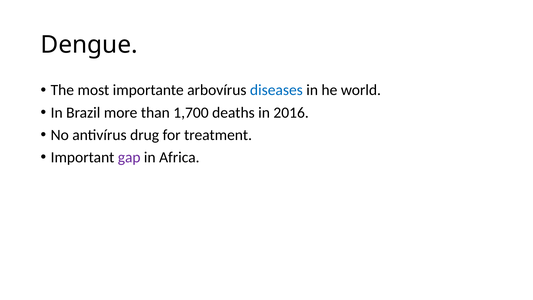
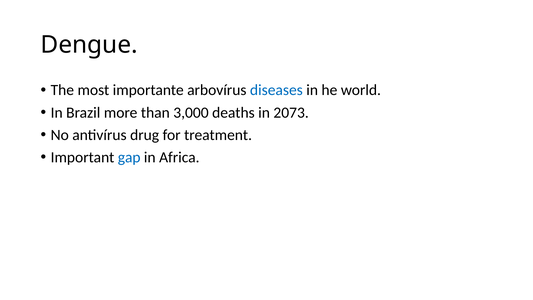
1,700: 1,700 -> 3,000
2016: 2016 -> 2073
gap colour: purple -> blue
